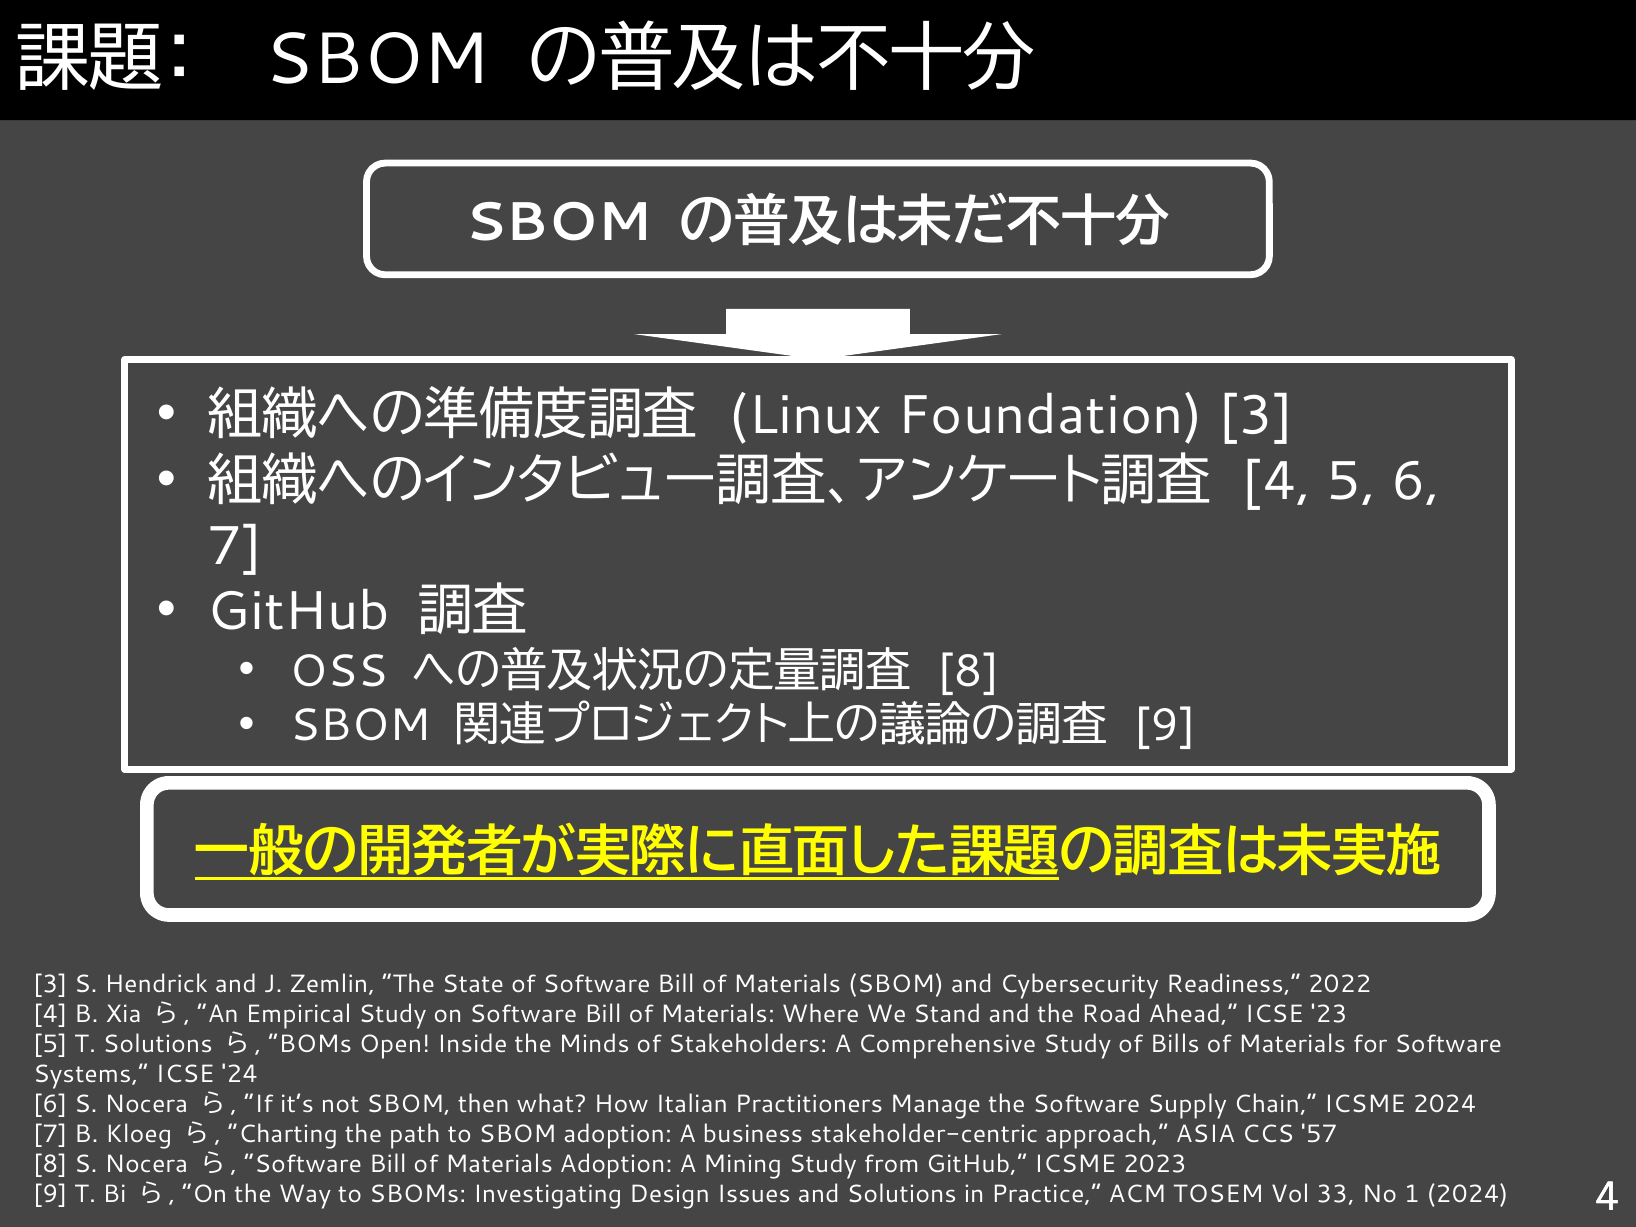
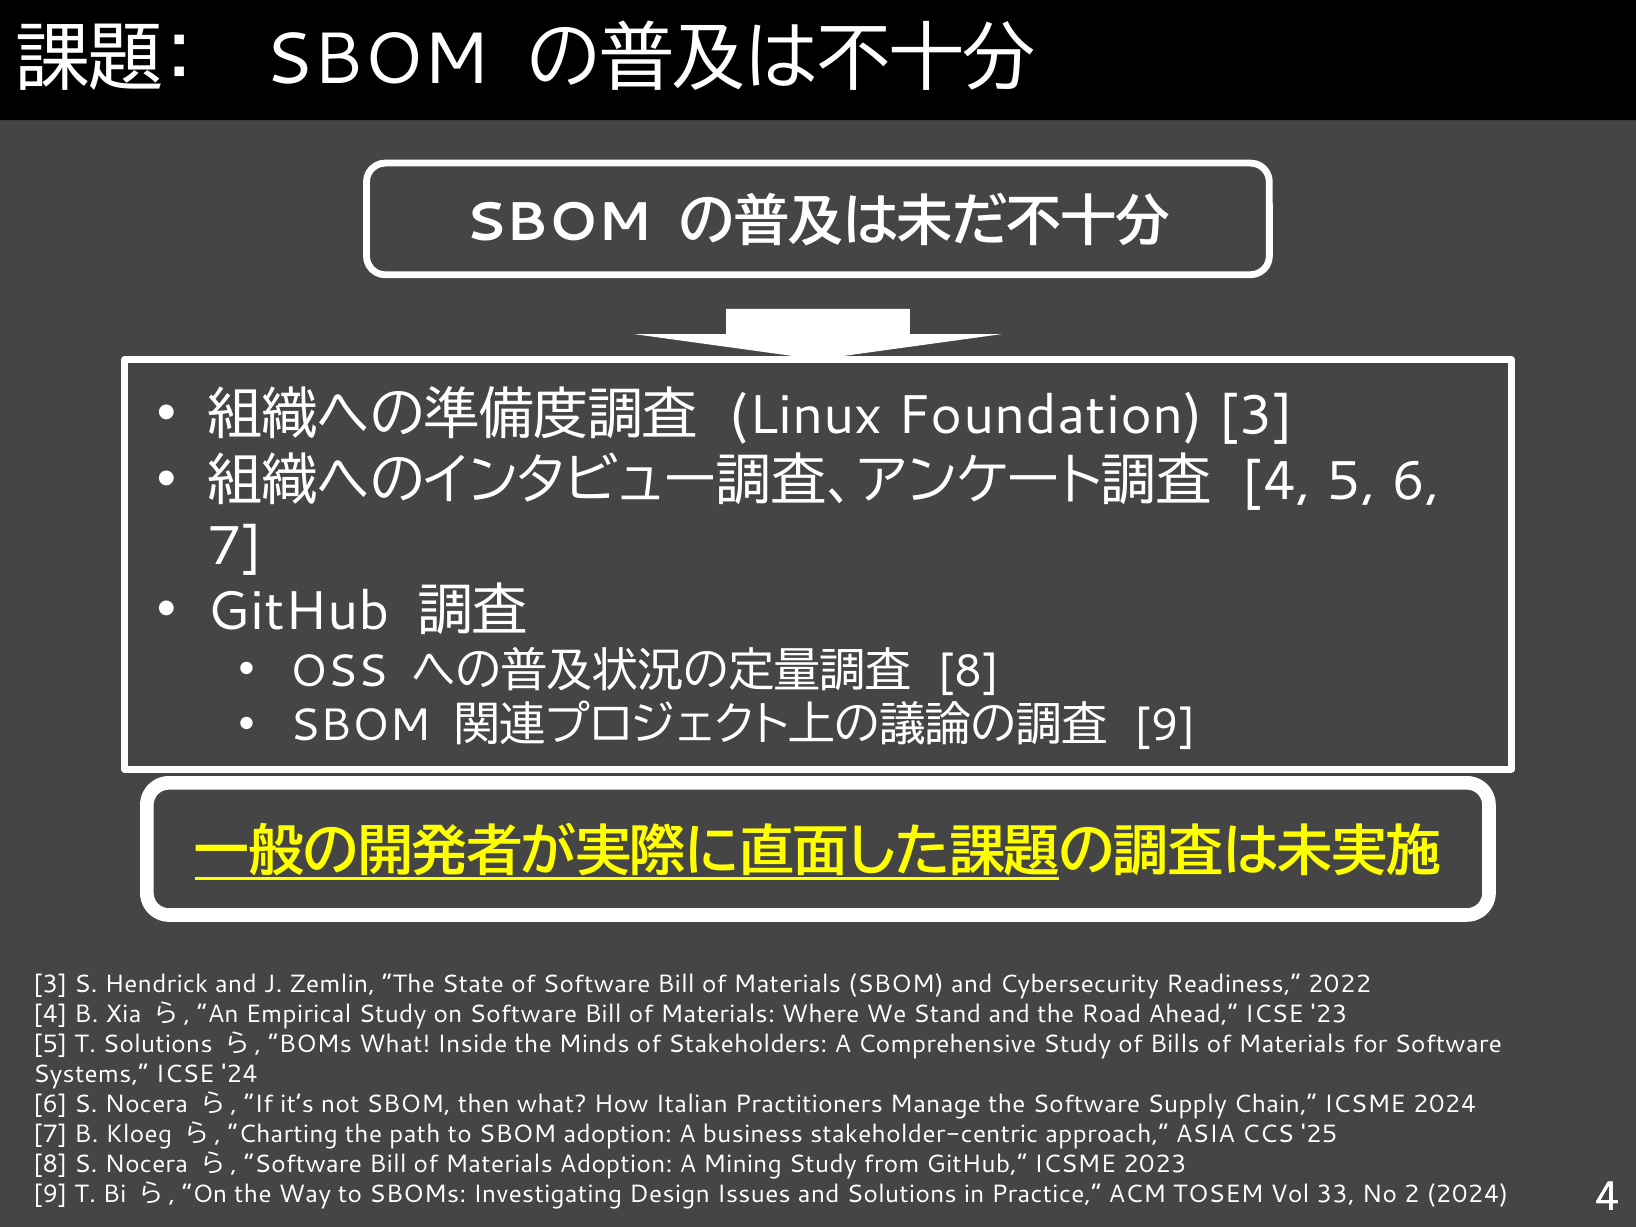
BOMs Open: Open -> What
57: 57 -> 25
1: 1 -> 2
